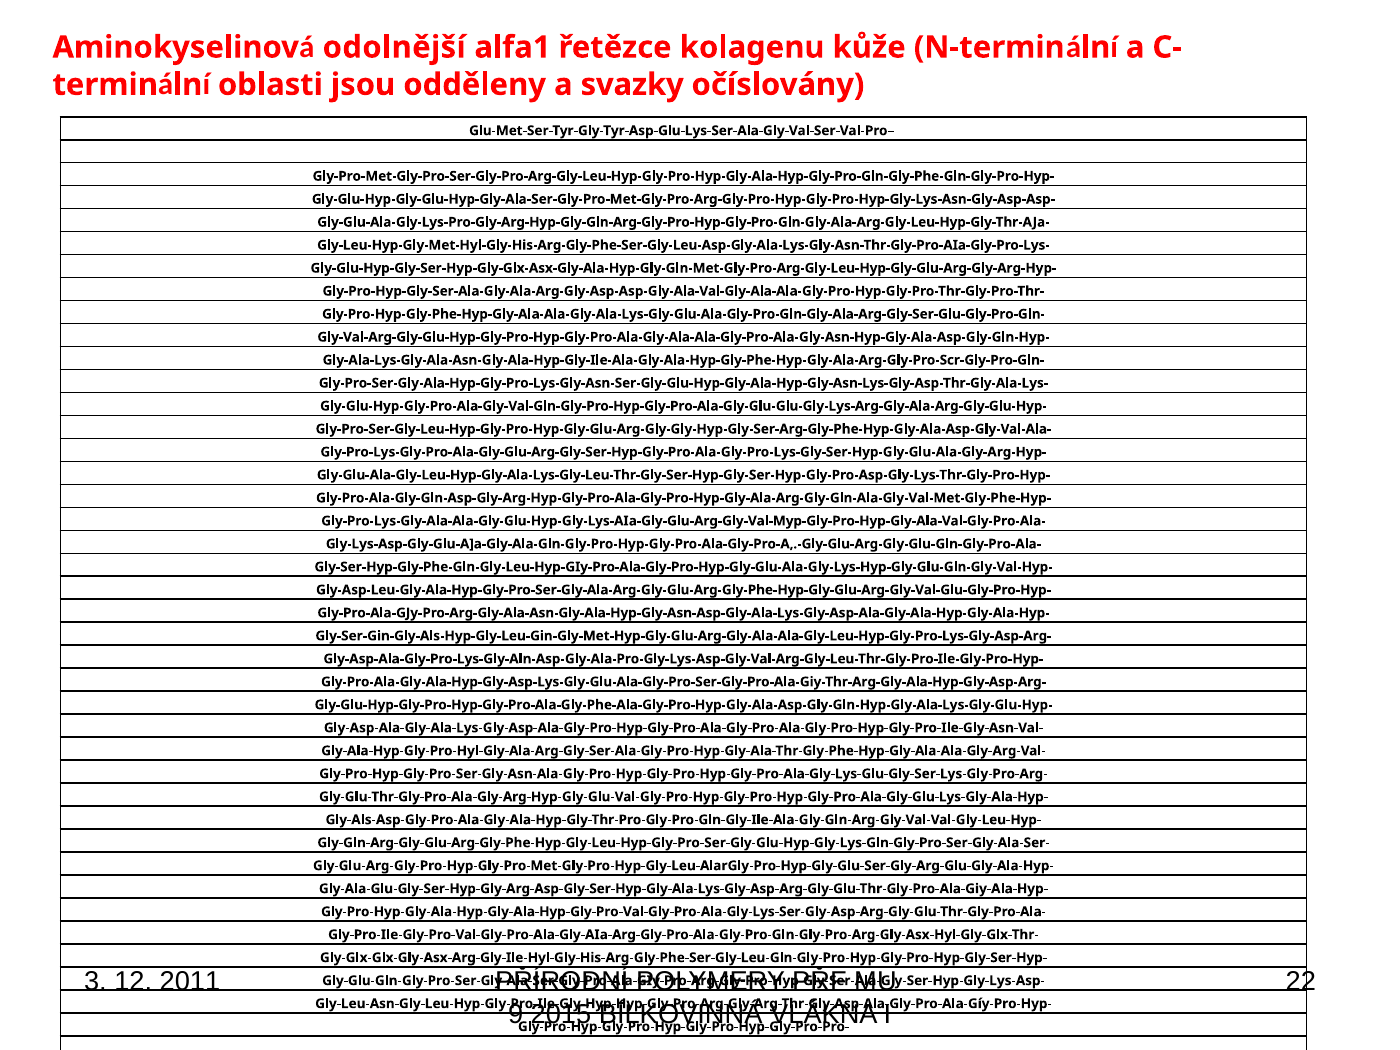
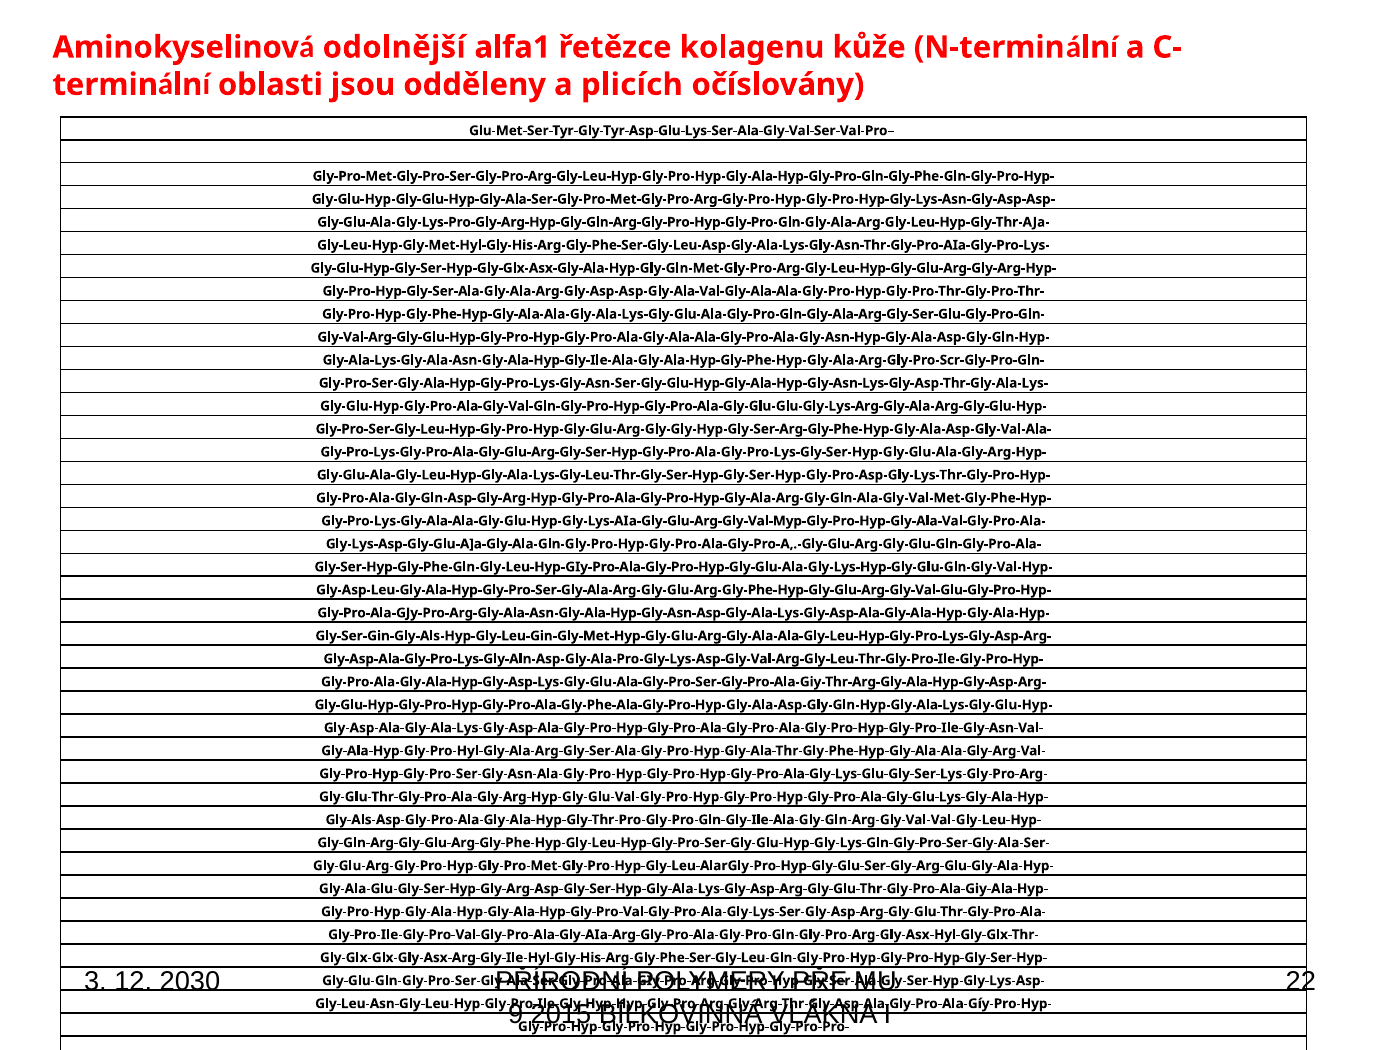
svazky: svazky -> plicích
2011: 2011 -> 2030
